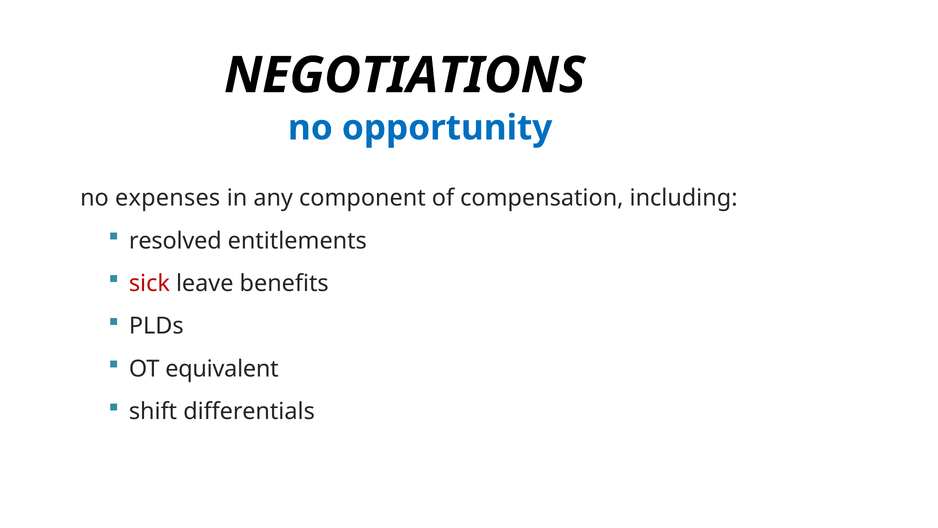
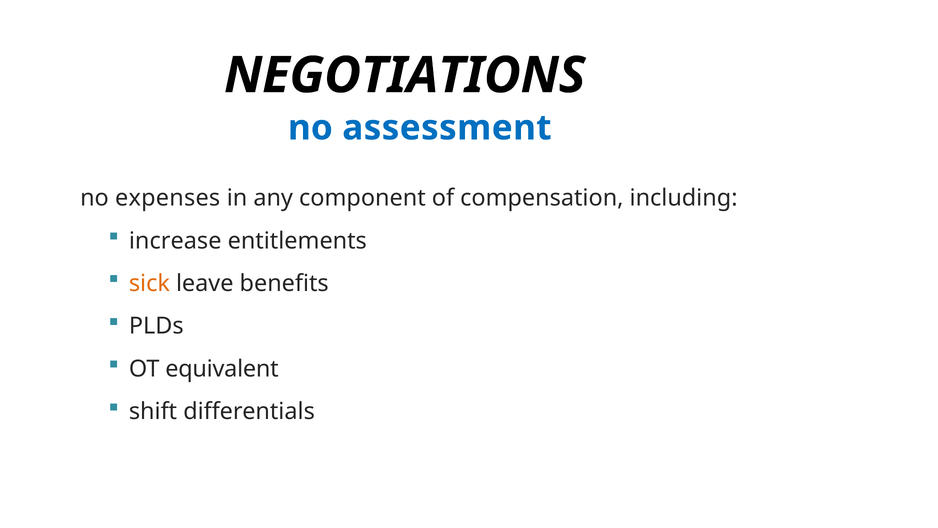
opportunity: opportunity -> assessment
resolved: resolved -> increase
sick colour: red -> orange
